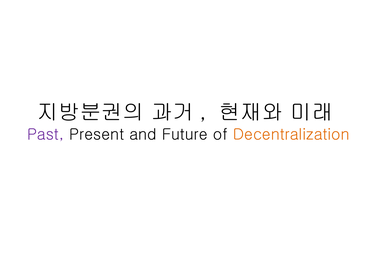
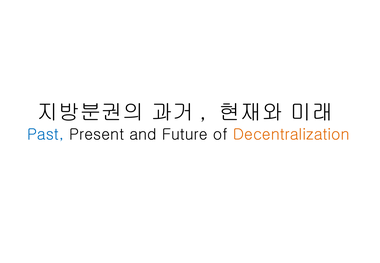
Past colour: purple -> blue
